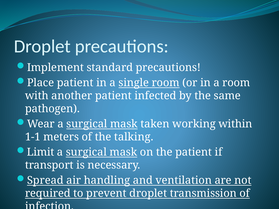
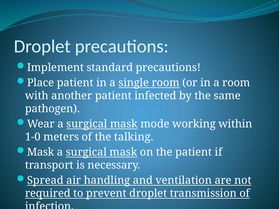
taken: taken -> mode
1-1: 1-1 -> 1-0
Limit at (41, 152): Limit -> Mask
